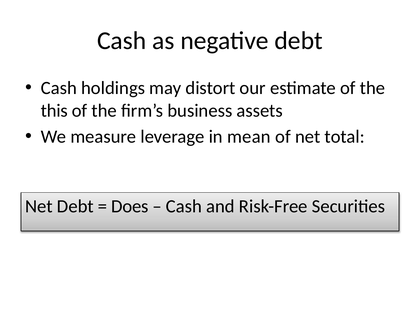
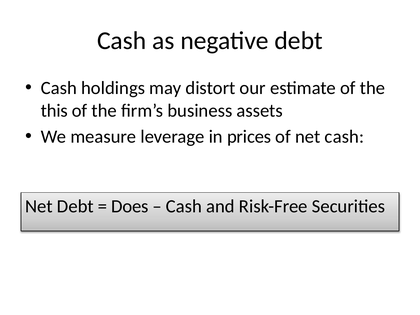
mean: mean -> prices
net total: total -> cash
